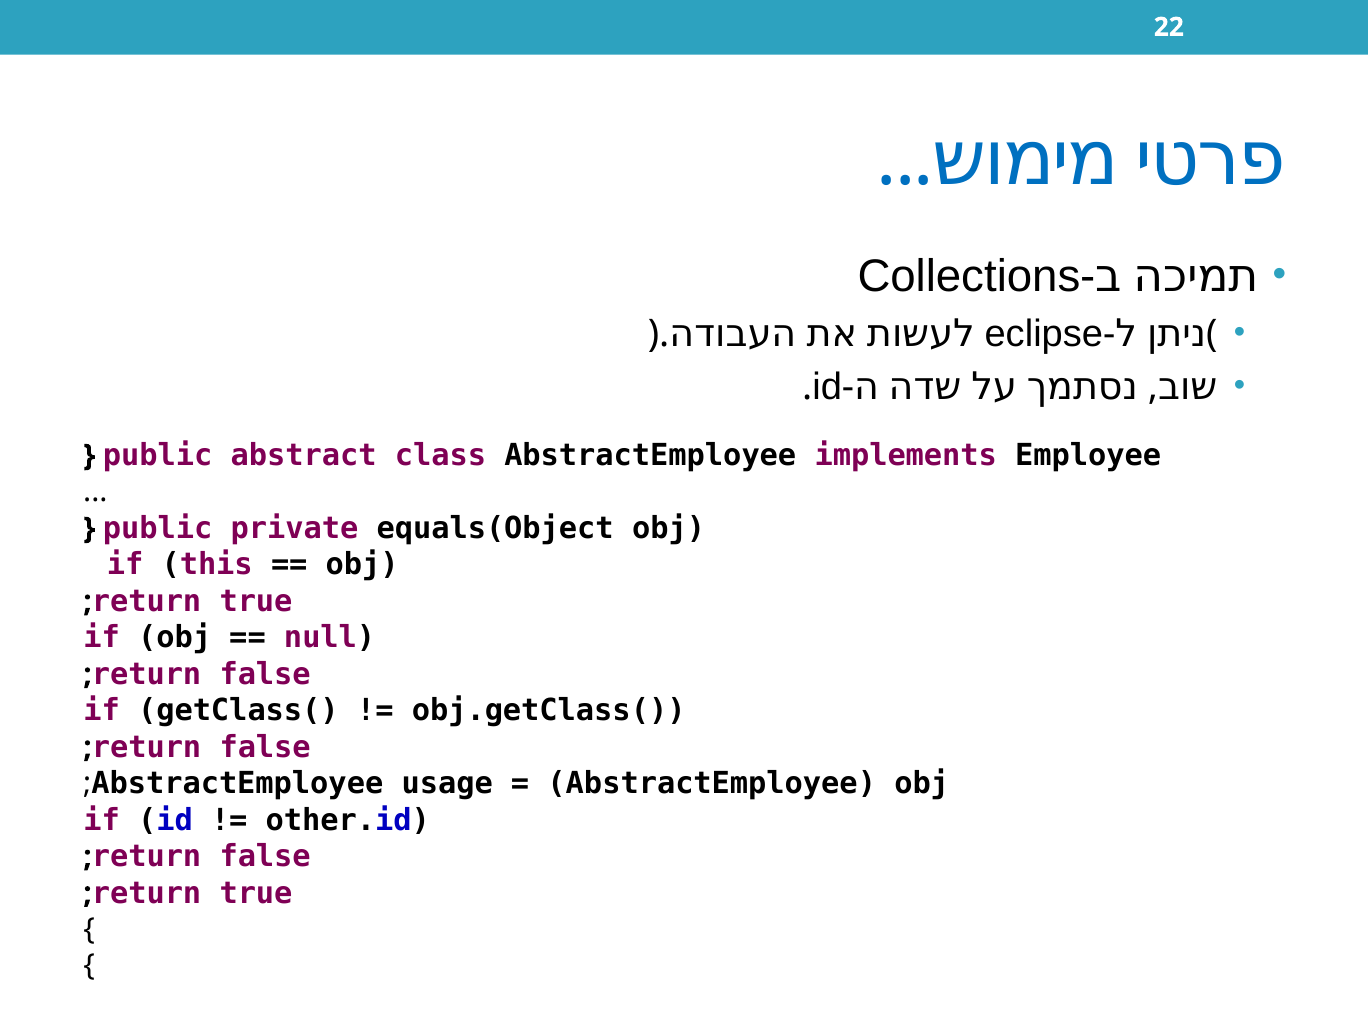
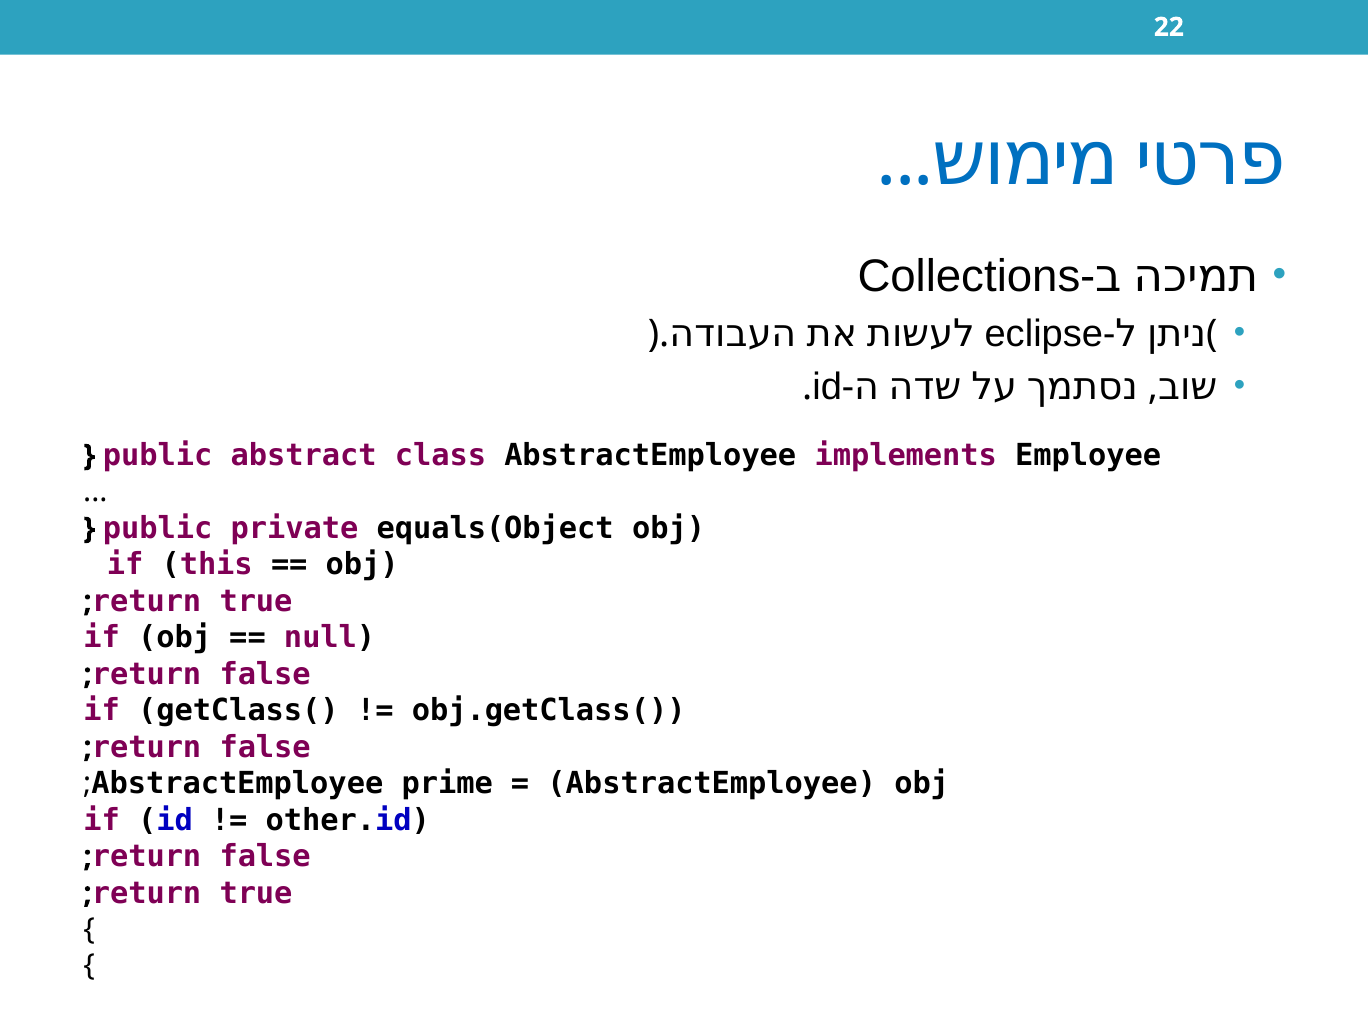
usage: usage -> prime
